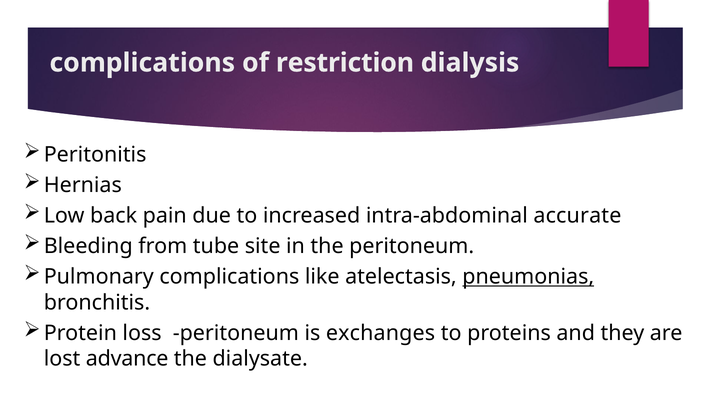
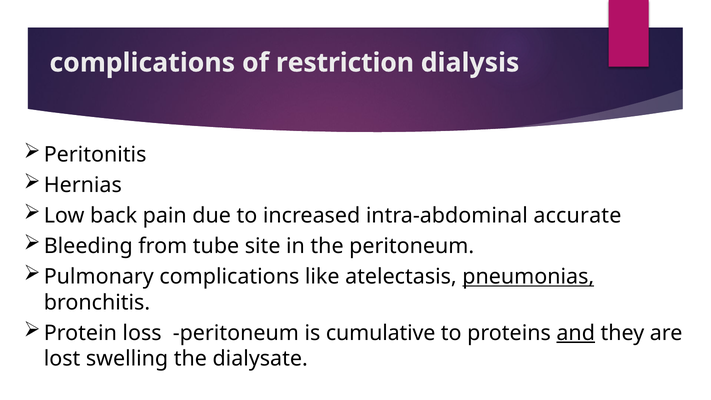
exchanges: exchanges -> cumulative
and underline: none -> present
advance: advance -> swelling
